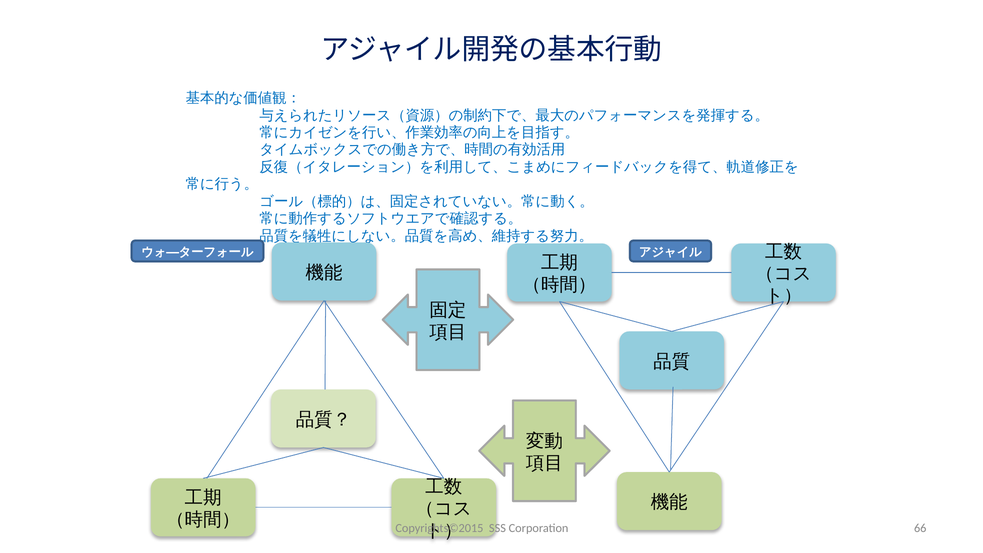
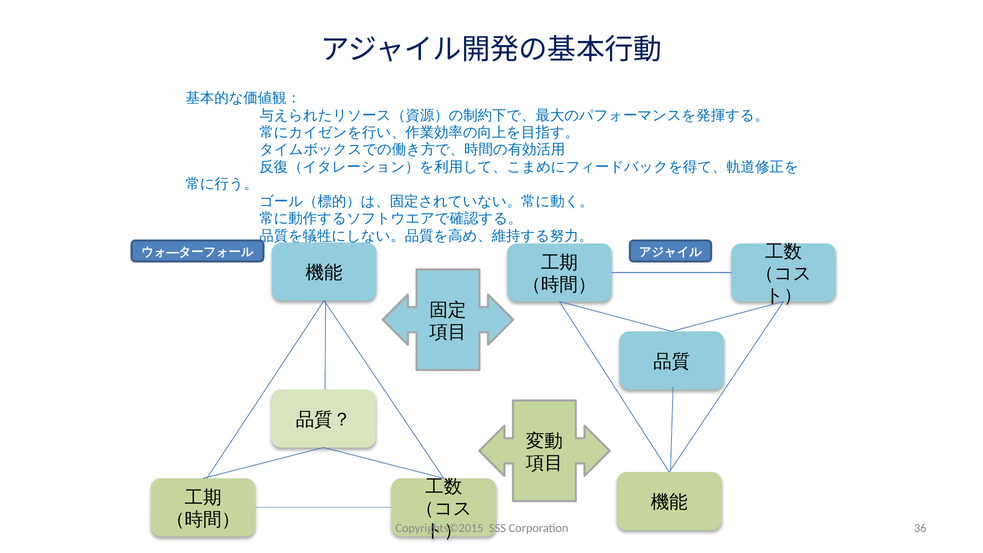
66: 66 -> 36
